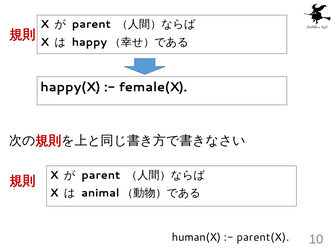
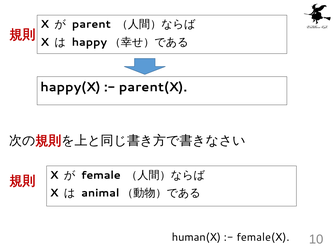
female(X: female(X -> parent(X
parent at (101, 175): parent -> female
parent(X: parent(X -> female(X
